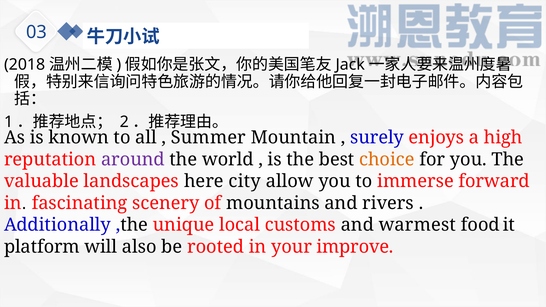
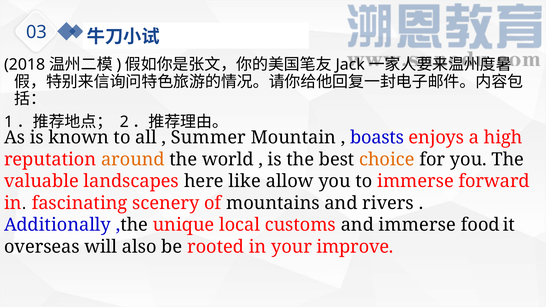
surely: surely -> boasts
around colour: purple -> orange
city: city -> like
and warmest: warmest -> immerse
platform: platform -> overseas
